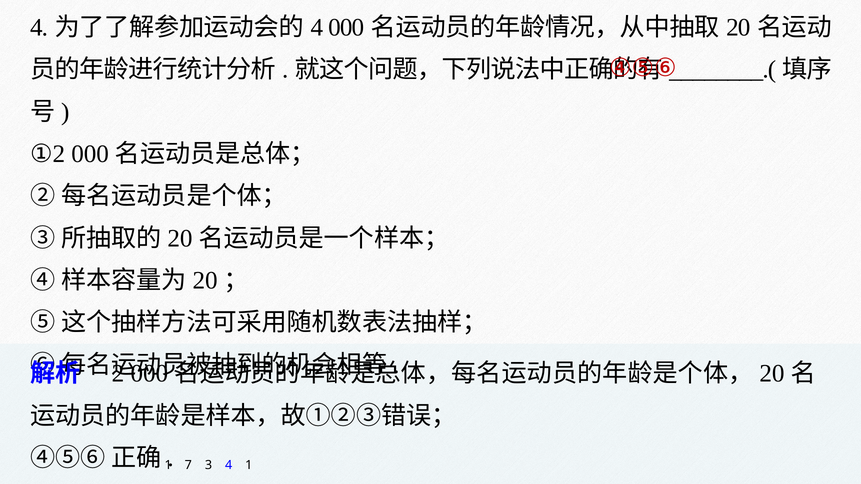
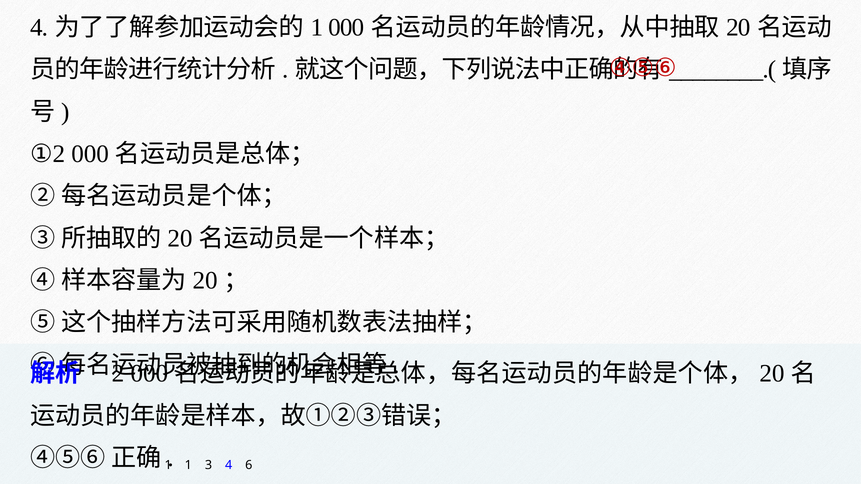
4 at (317, 27): 4 -> 1
7 at (188, 465): 7 -> 1
4 1: 1 -> 6
